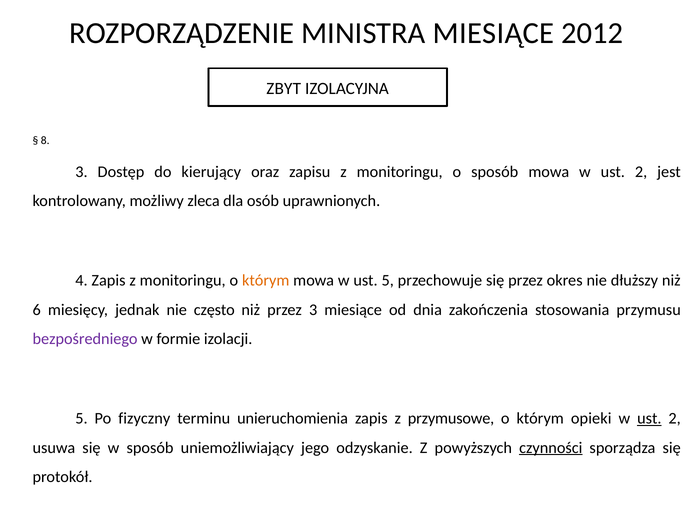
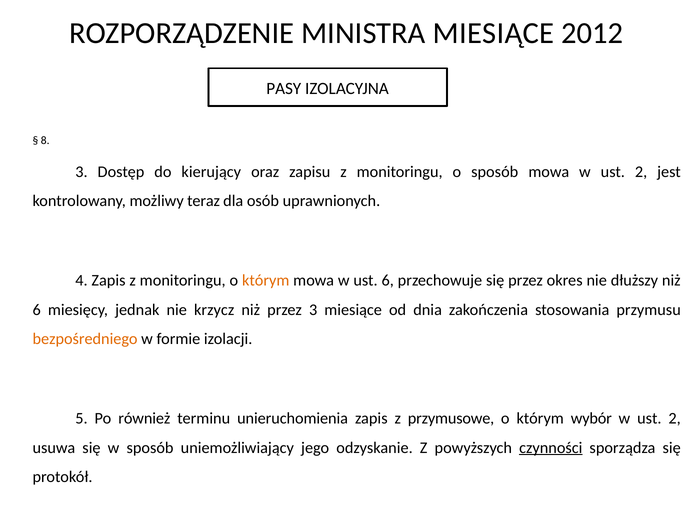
ZBYT: ZBYT -> PASY
zleca: zleca -> teraz
ust 5: 5 -> 6
często: często -> krzycz
bezpośredniego colour: purple -> orange
fizyczny: fizyczny -> również
opieki: opieki -> wybór
ust at (649, 418) underline: present -> none
